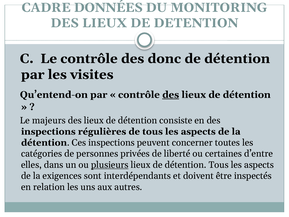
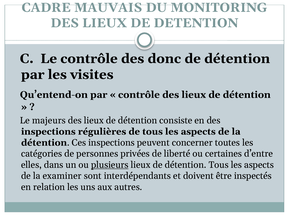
DONNÉES: DONNÉES -> MAUVAIS
des at (171, 95) underline: present -> none
exigences: exigences -> examiner
